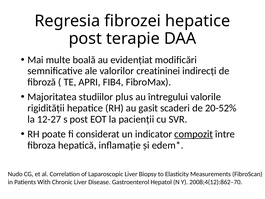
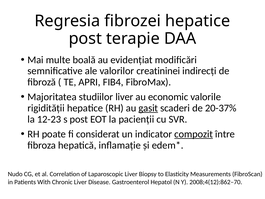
studiilor plus: plus -> liver
întregului: întregului -> economic
gasit underline: none -> present
20-52%: 20-52% -> 20-37%
12-27: 12-27 -> 12-23
